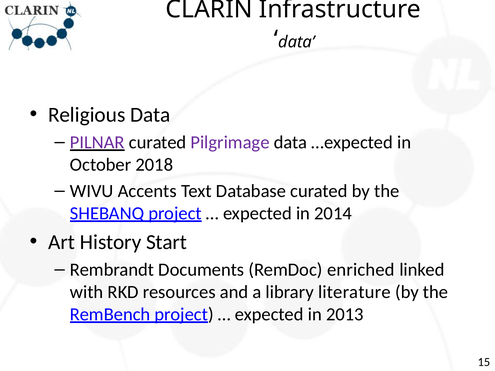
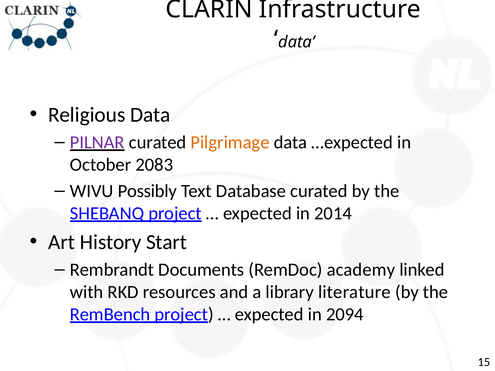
Pilgrimage colour: purple -> orange
2018: 2018 -> 2083
Accents: Accents -> Possibly
enriched: enriched -> academy
2013: 2013 -> 2094
